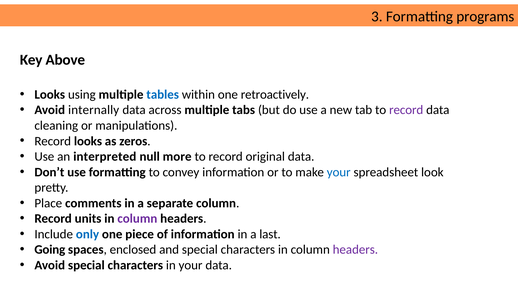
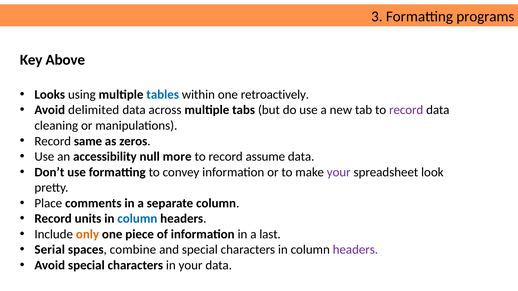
internally: internally -> delimited
Record looks: looks -> same
interpreted: interpreted -> accessibility
original: original -> assume
your at (339, 172) colour: blue -> purple
column at (137, 219) colour: purple -> blue
only colour: blue -> orange
Going: Going -> Serial
enclosed: enclosed -> combine
